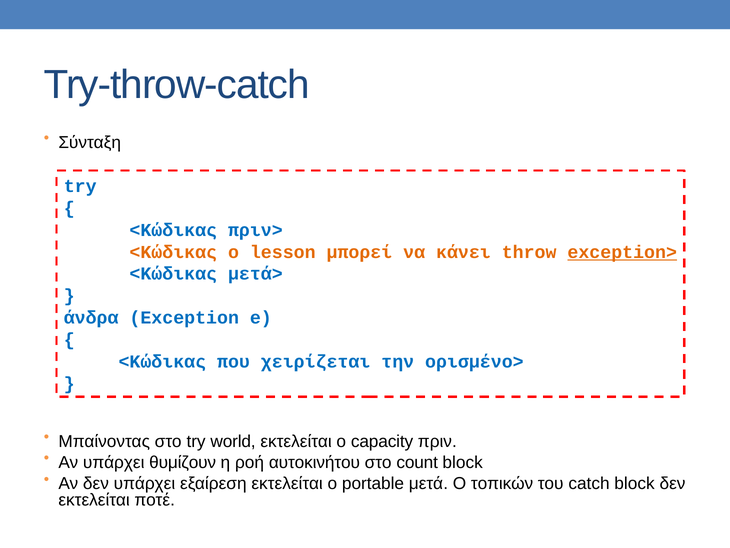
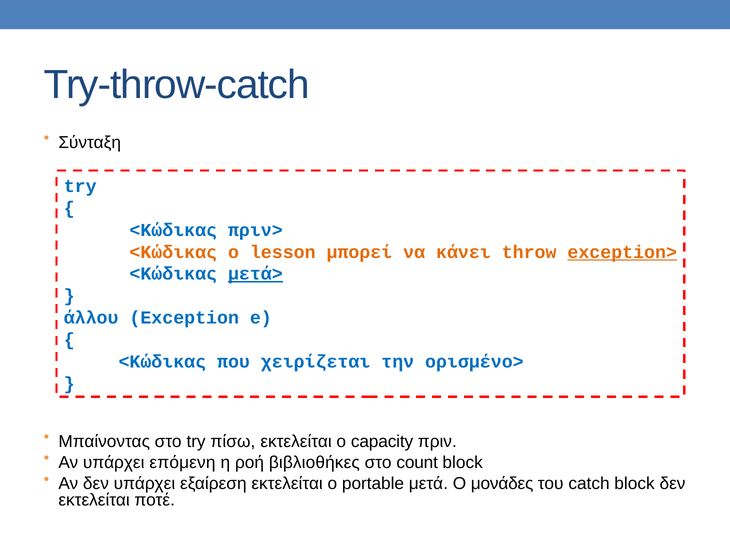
μετά> underline: none -> present
άνδρα: άνδρα -> άλλου
world: world -> πίσω
θυμίζουν: θυμίζουν -> επόμενη
αυτοκινήτου: αυτοκινήτου -> βιβλιοθήκες
τοπικών: τοπικών -> μονάδες
